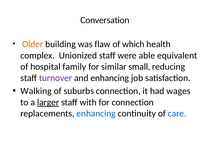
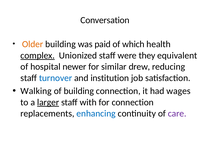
flaw: flaw -> paid
complex underline: none -> present
able: able -> they
family: family -> newer
small: small -> drew
turnover colour: purple -> blue
and enhancing: enhancing -> institution
of suburbs: suburbs -> building
care colour: blue -> purple
